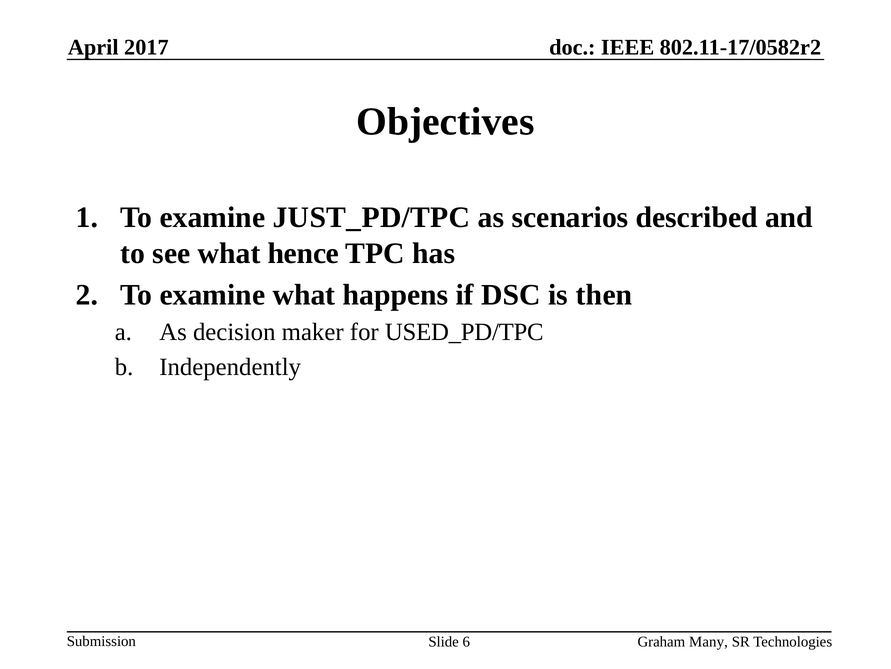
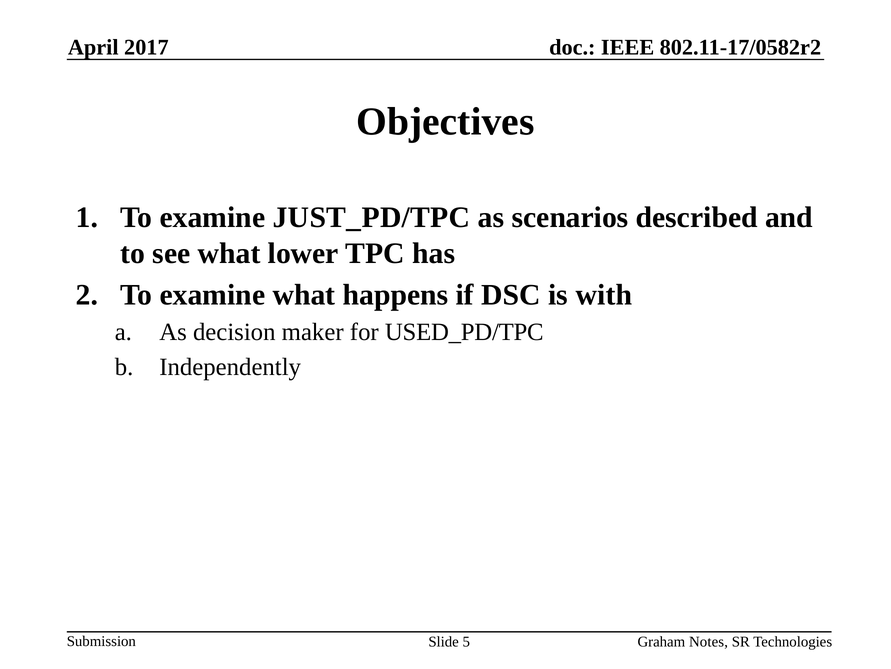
hence: hence -> lower
then: then -> with
6: 6 -> 5
Many: Many -> Notes
